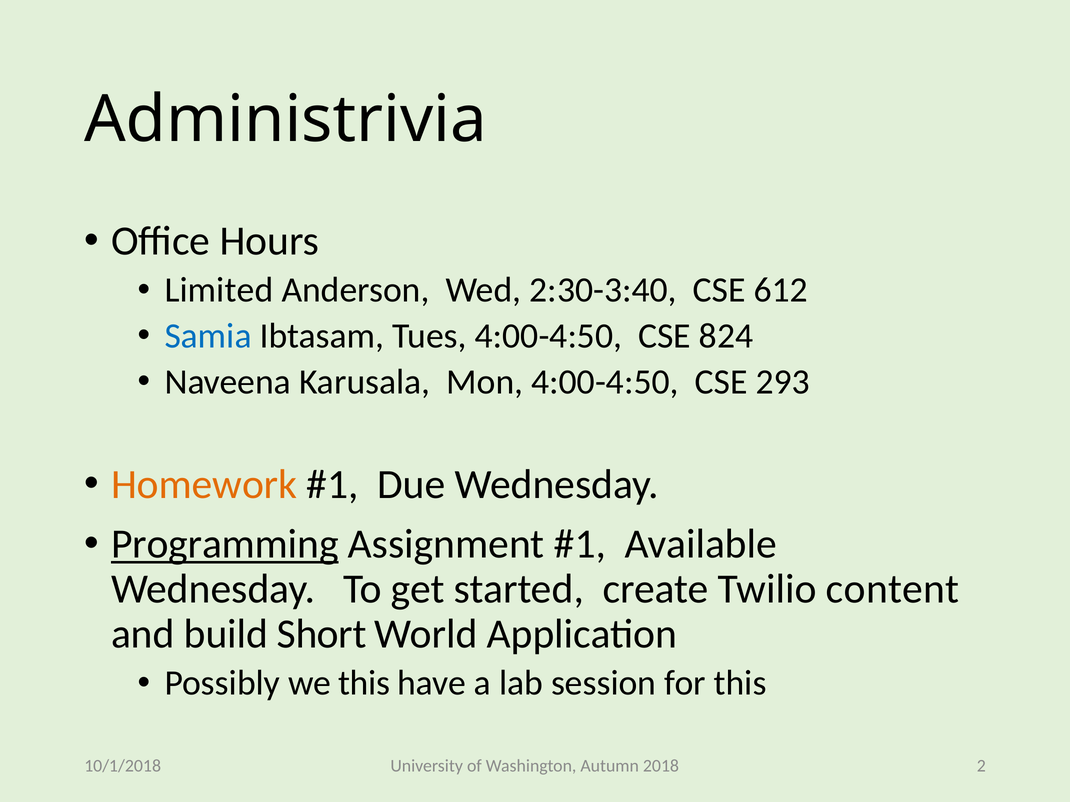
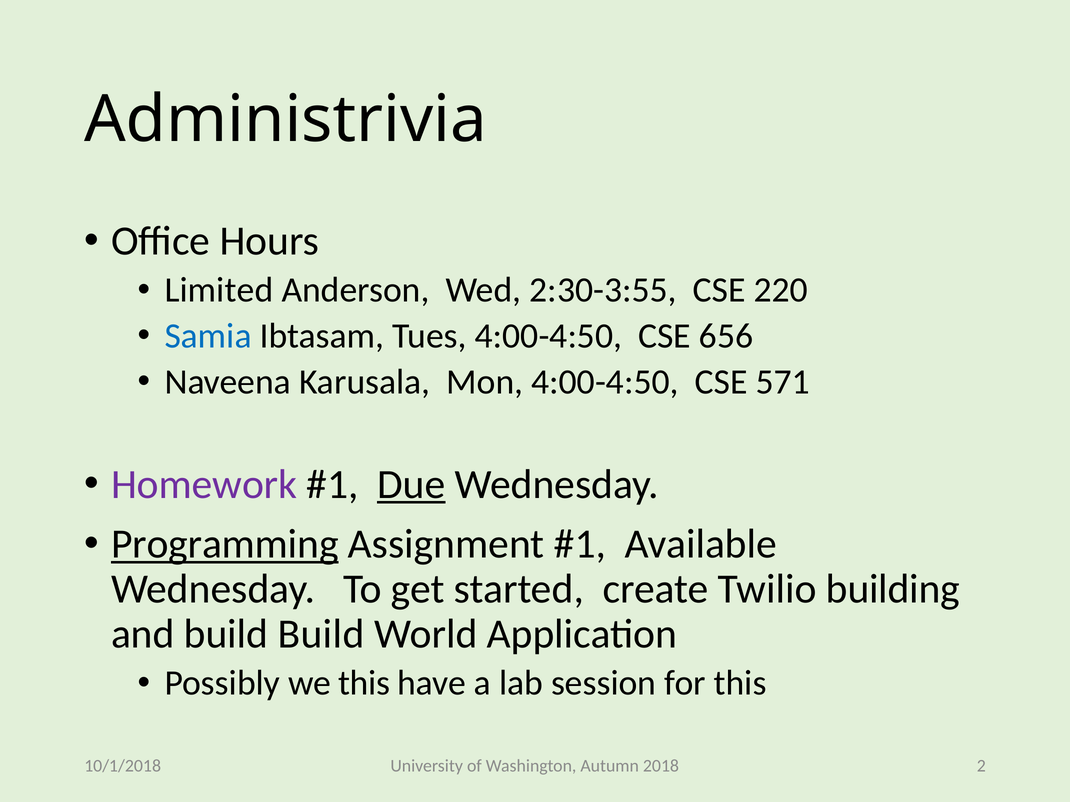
2:30-3:40: 2:30-3:40 -> 2:30-3:55
612: 612 -> 220
824: 824 -> 656
293: 293 -> 571
Homework colour: orange -> purple
Due underline: none -> present
content: content -> building
build Short: Short -> Build
